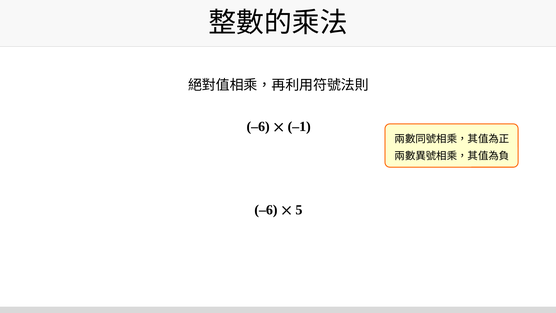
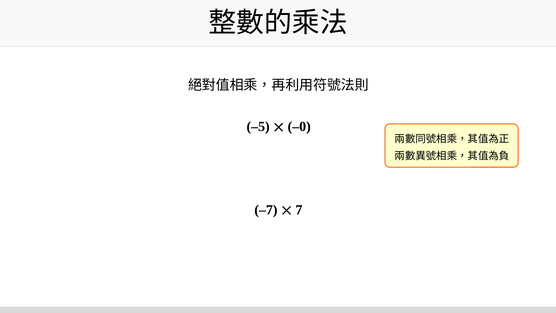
–6 at (258, 127): –6 -> –5
–1: –1 -> –0
–6 at (266, 210): –6 -> –7
5: 5 -> 7
